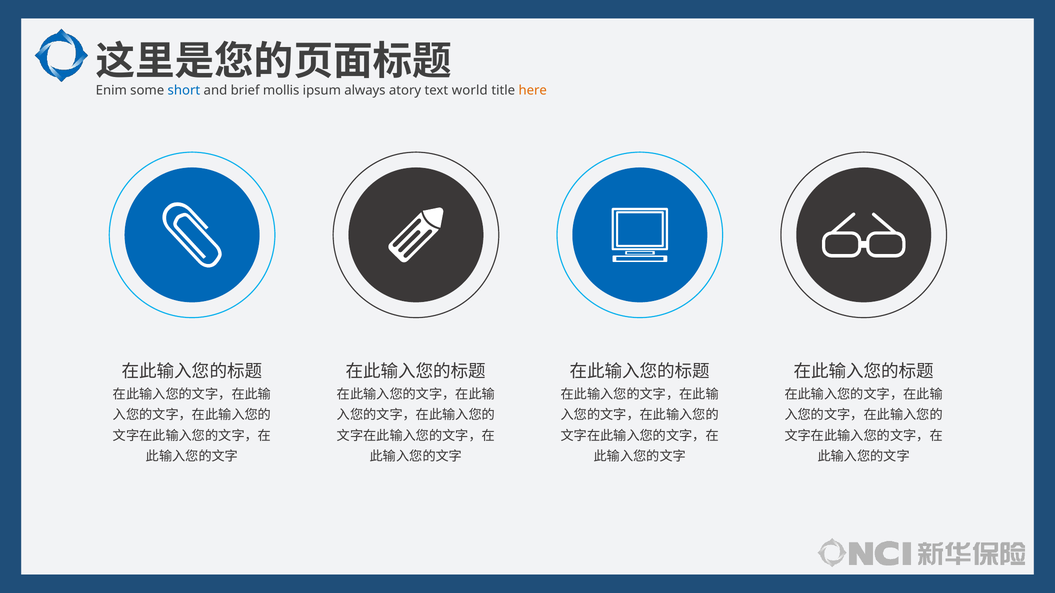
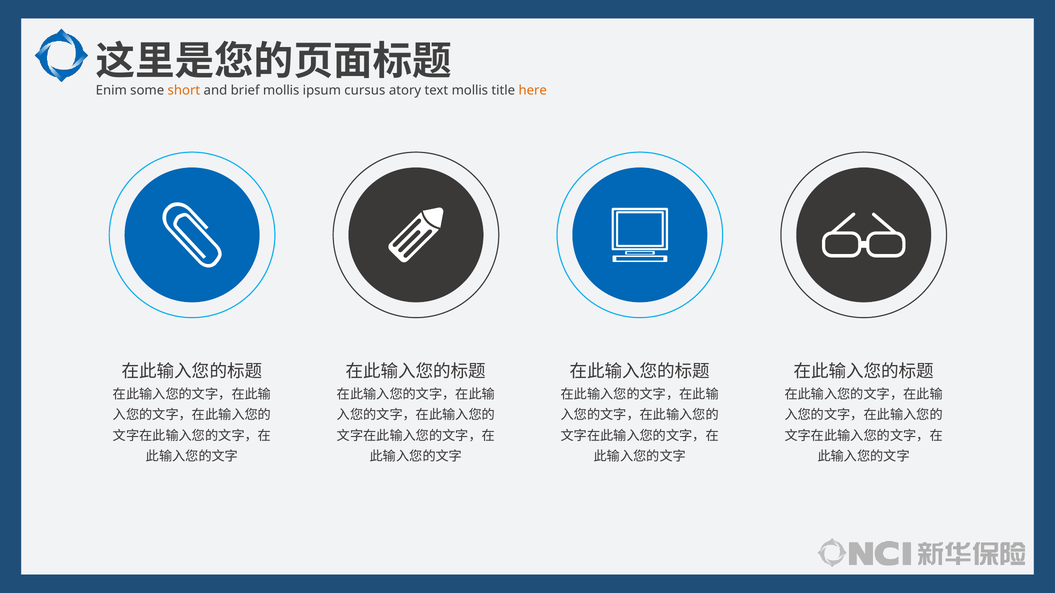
short colour: blue -> orange
always: always -> cursus
text world: world -> mollis
